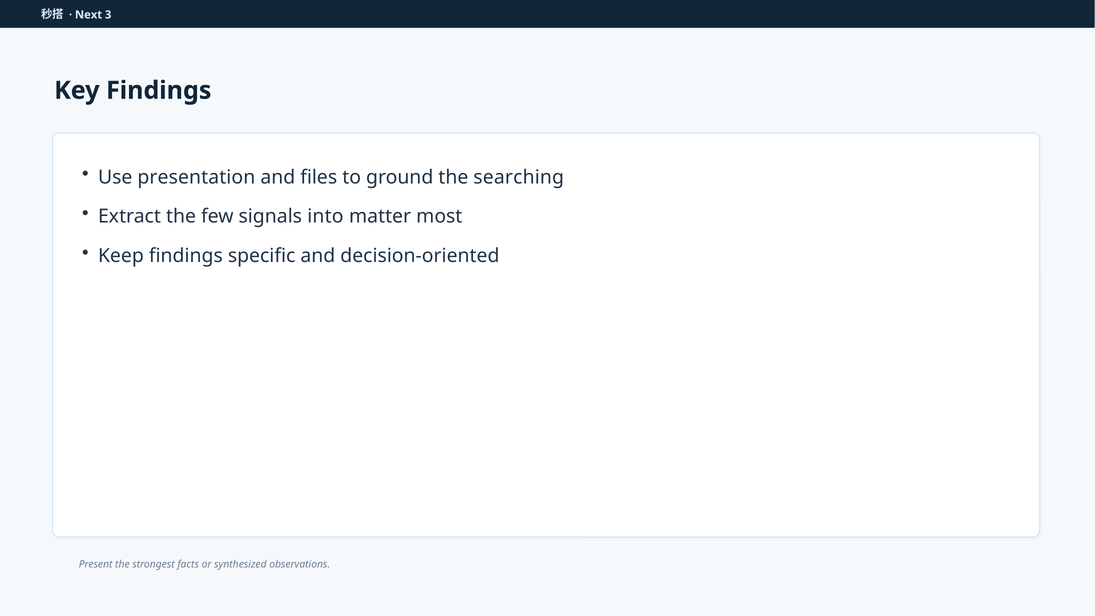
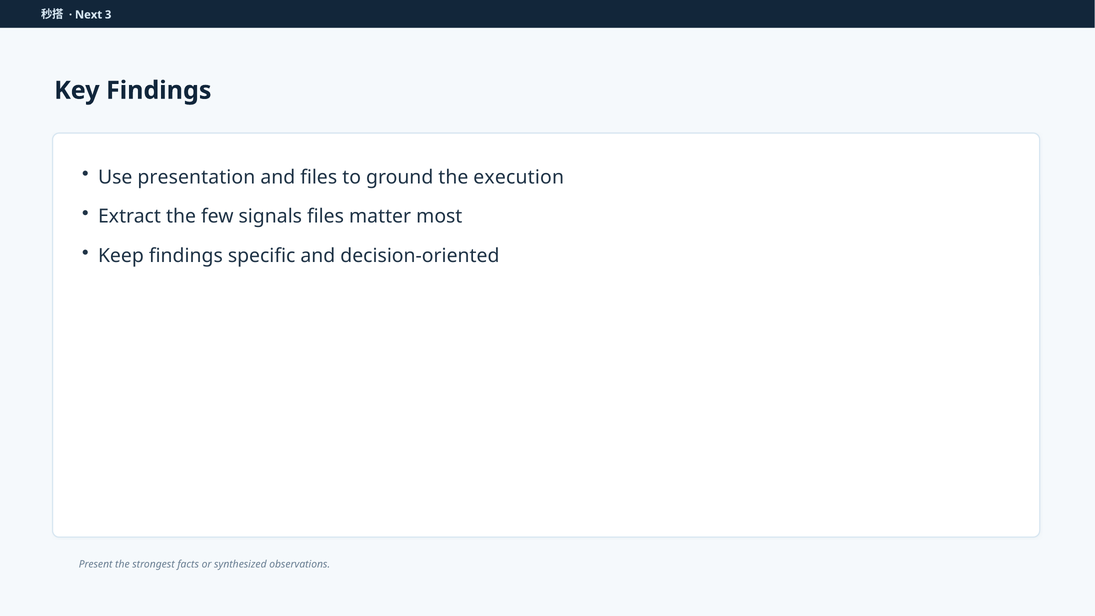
searching: searching -> execution
signals into: into -> files
